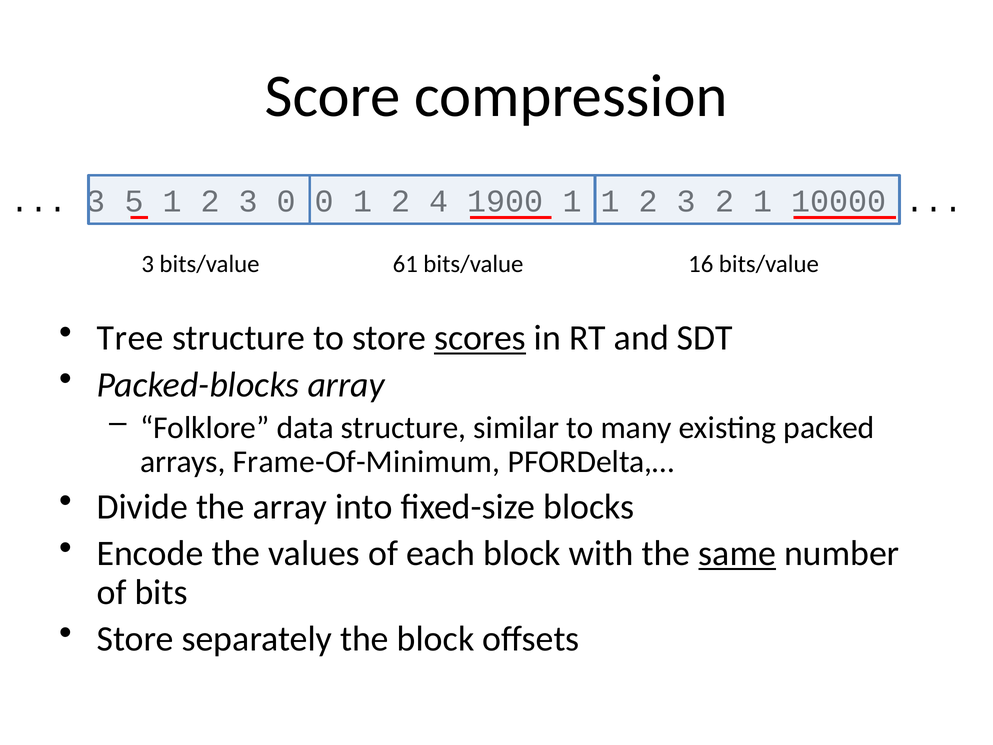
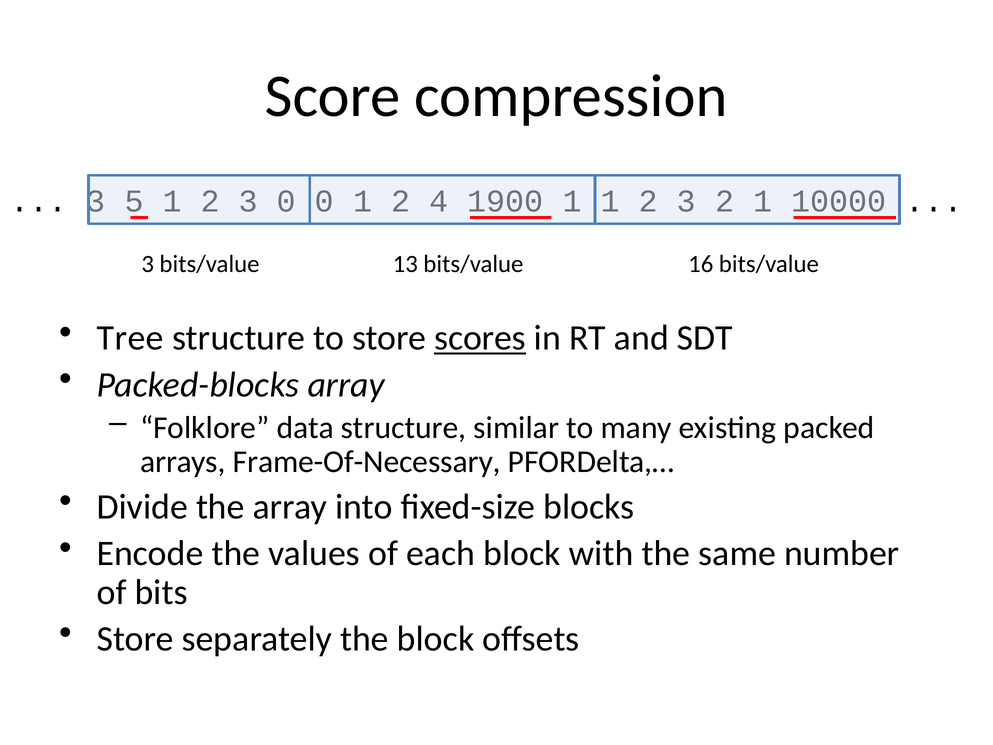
61: 61 -> 13
Frame-Of-Minimum: Frame-Of-Minimum -> Frame-Of-Necessary
same underline: present -> none
